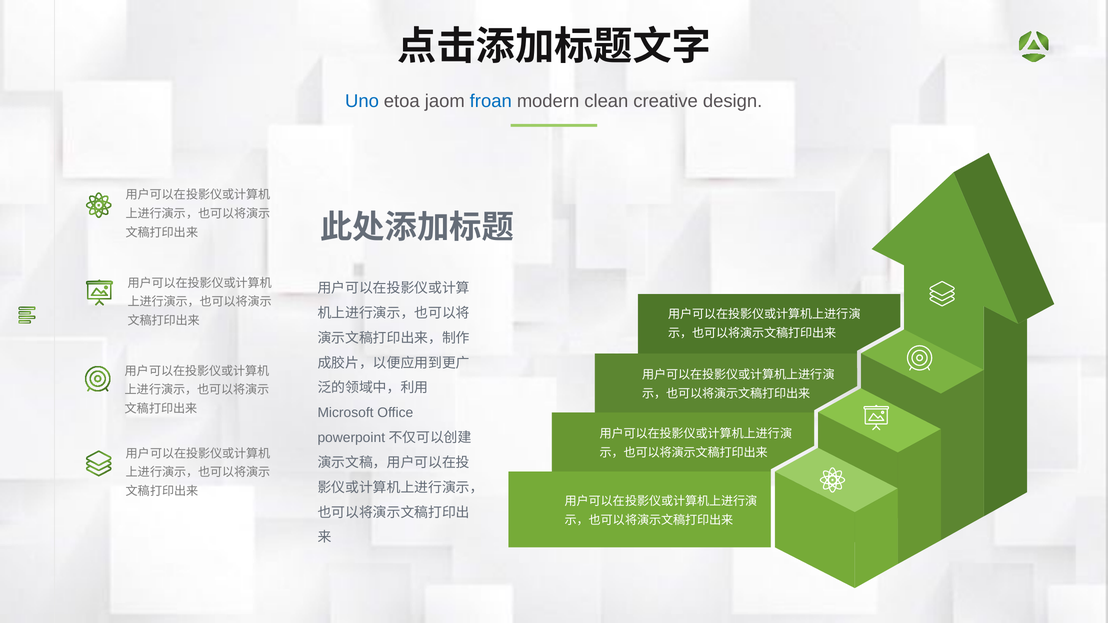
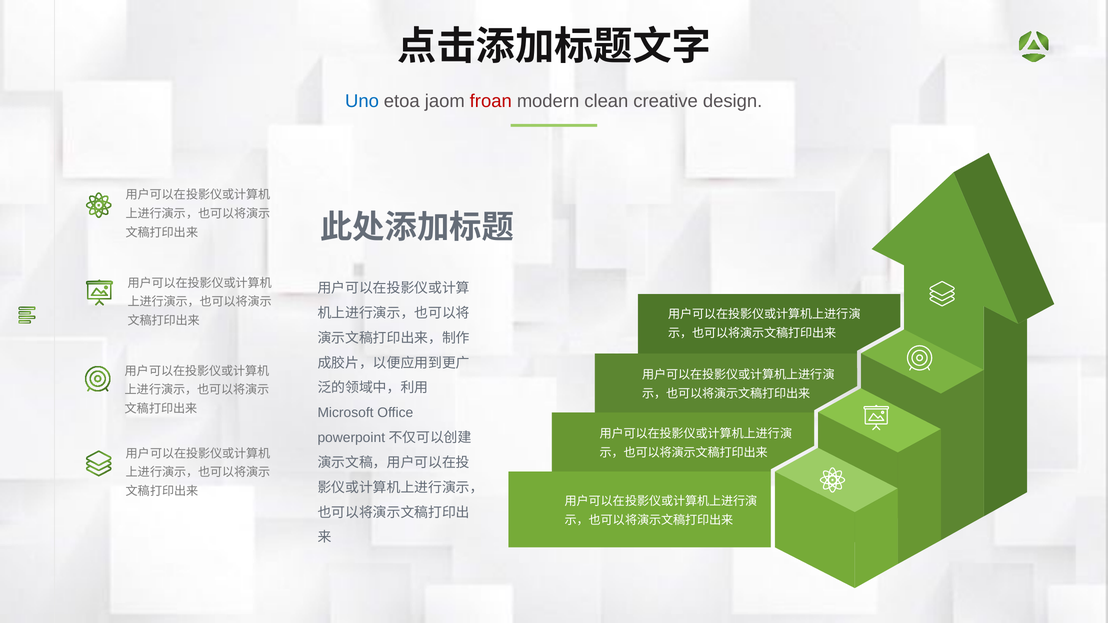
froan colour: blue -> red
